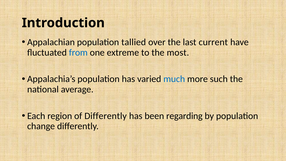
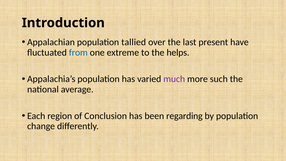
current: current -> present
most: most -> helps
much colour: blue -> purple
of Differently: Differently -> Conclusion
